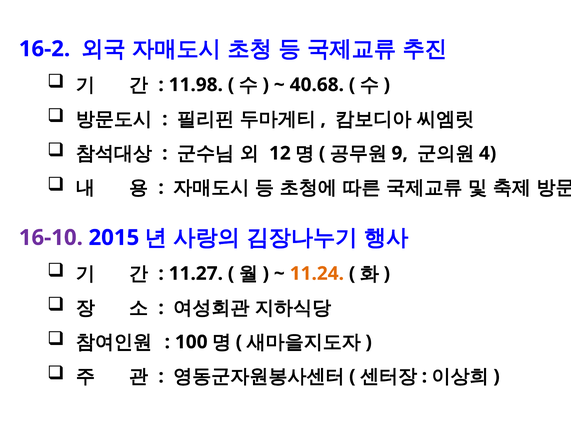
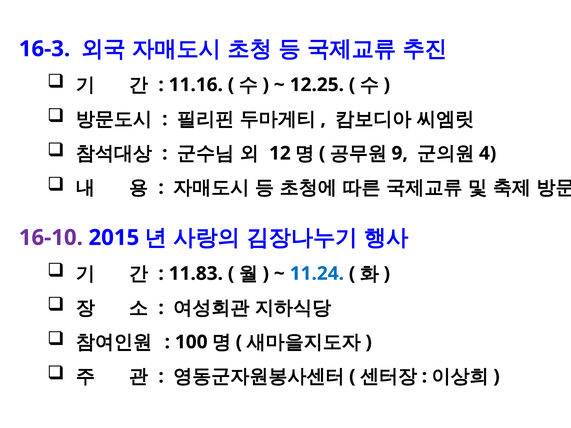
16-2: 16-2 -> 16-3
11.98: 11.98 -> 11.16
40.68: 40.68 -> 12.25
11.27: 11.27 -> 11.83
11.24 colour: orange -> blue
